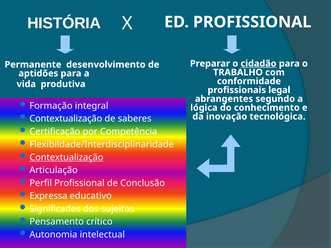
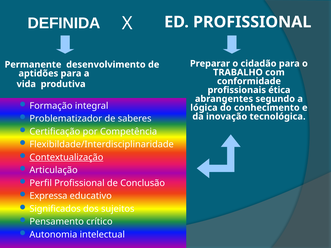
HISTÓRIA: HISTÓRIA -> DEFINIDA
cidadão underline: present -> none
legal: legal -> ética
Contextualização at (66, 119): Contextualização -> Problematizador
